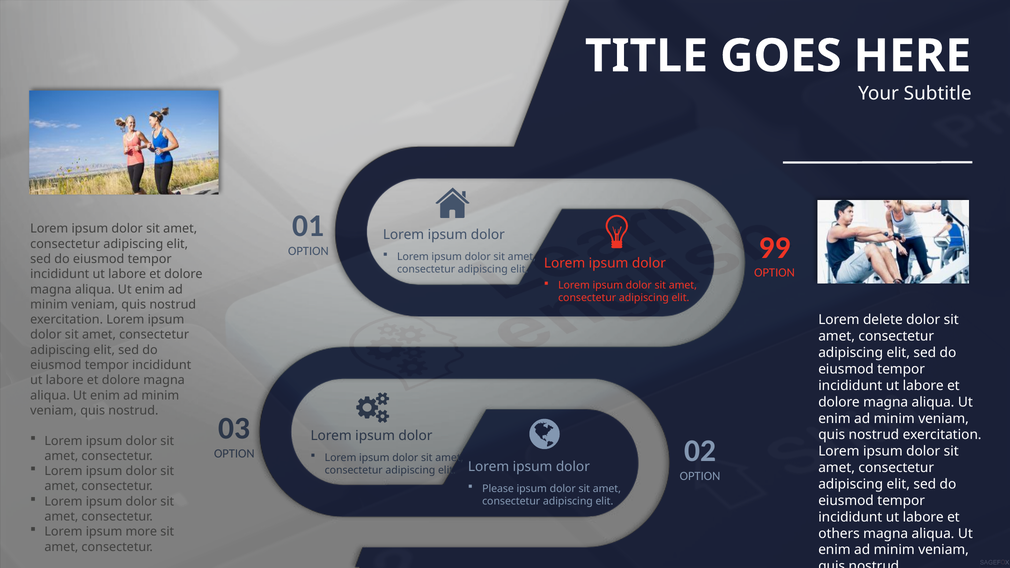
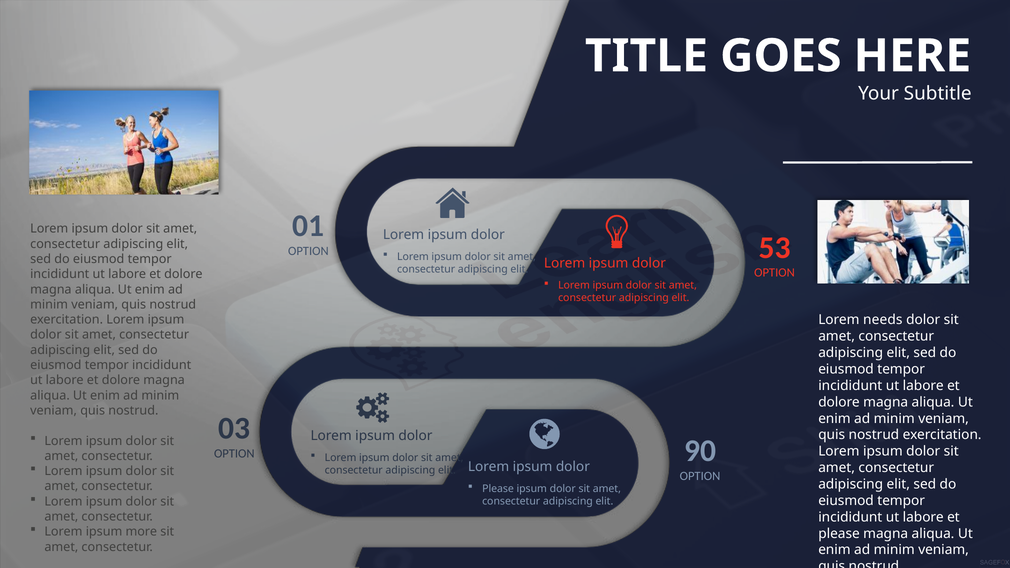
99: 99 -> 53
delete: delete -> needs
02: 02 -> 90
others at (839, 534): others -> please
